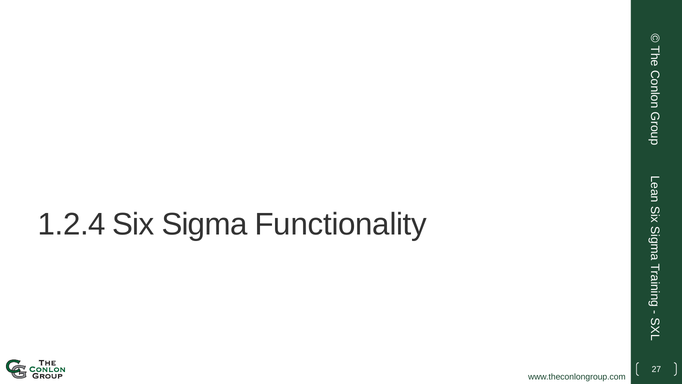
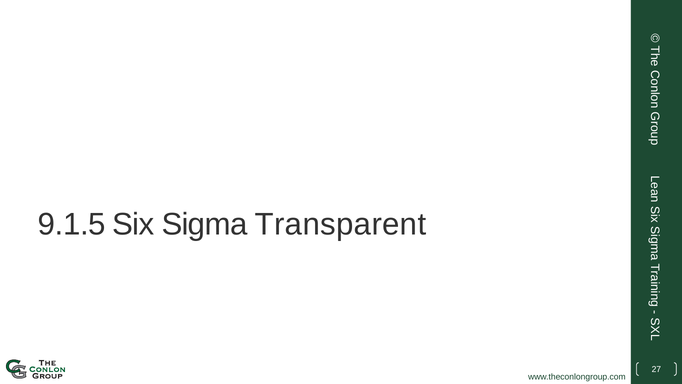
1.2.4: 1.2.4 -> 9.1.5
Functionality: Functionality -> Transparent
